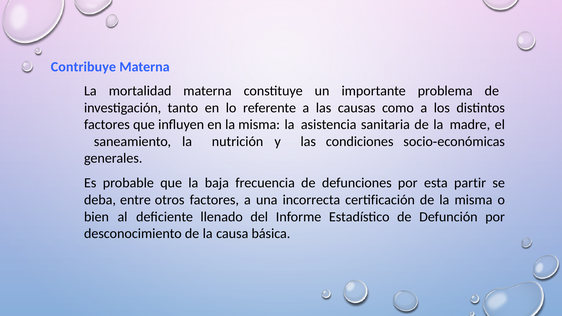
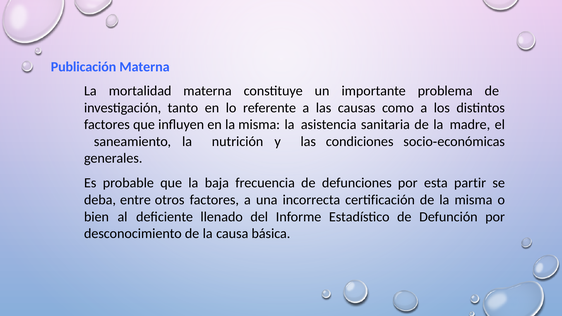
Contribuye: Contribuye -> Publicación
